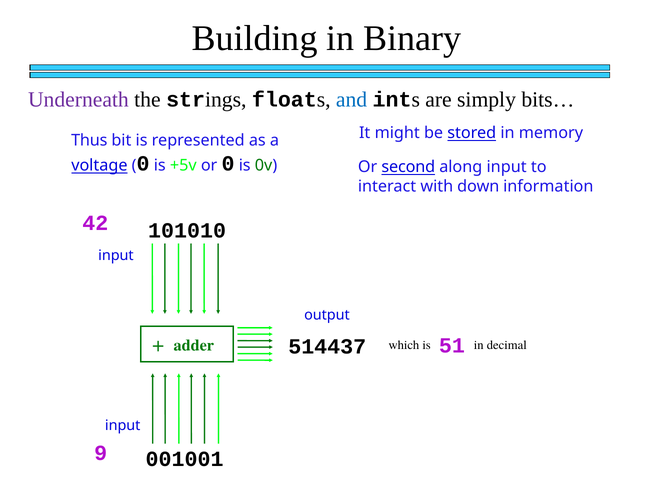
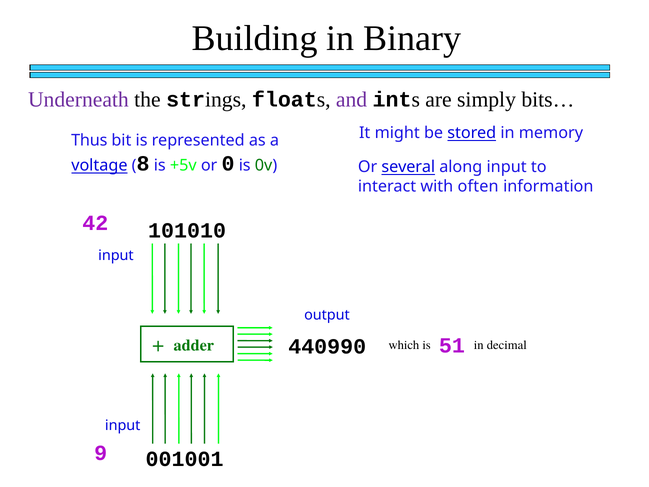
and colour: blue -> purple
0 at (143, 164): 0 -> 8
second: second -> several
down: down -> often
514437: 514437 -> 440990
